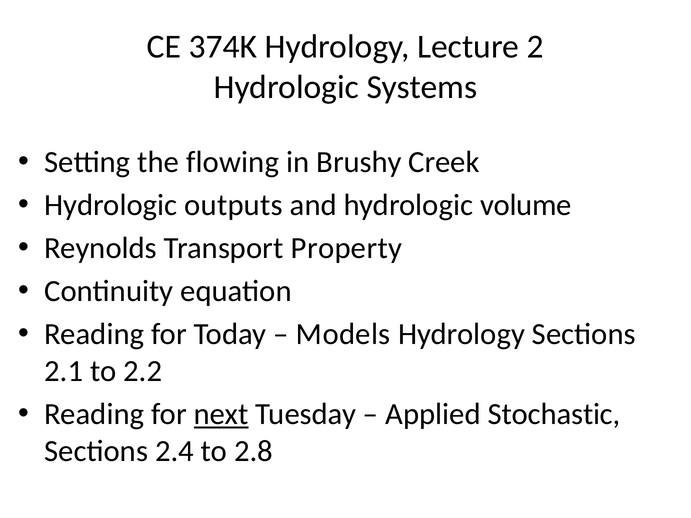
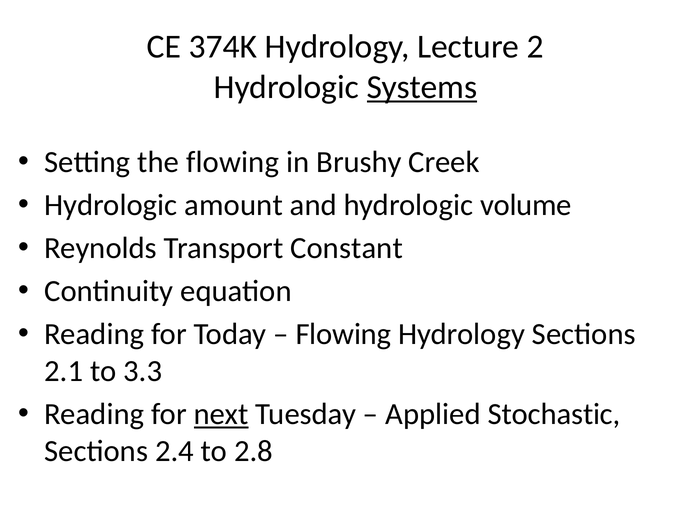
Systems underline: none -> present
outputs: outputs -> amount
Property: Property -> Constant
Models at (343, 334): Models -> Flowing
2.2: 2.2 -> 3.3
